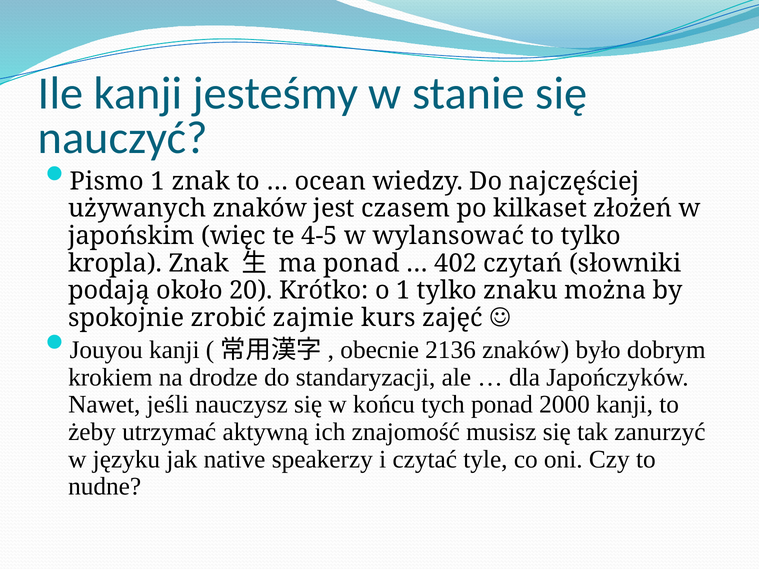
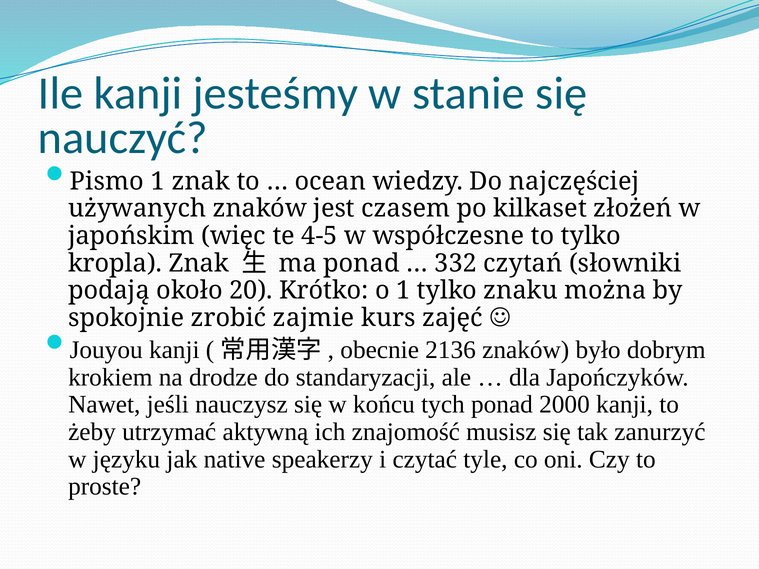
wylansować: wylansować -> współczesne
402: 402 -> 332
nudne: nudne -> proste
